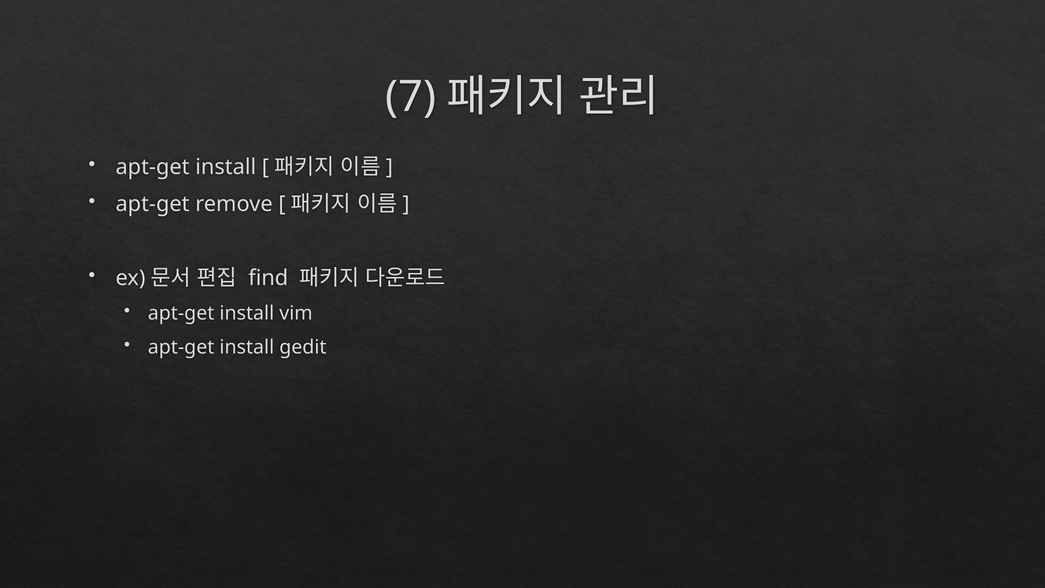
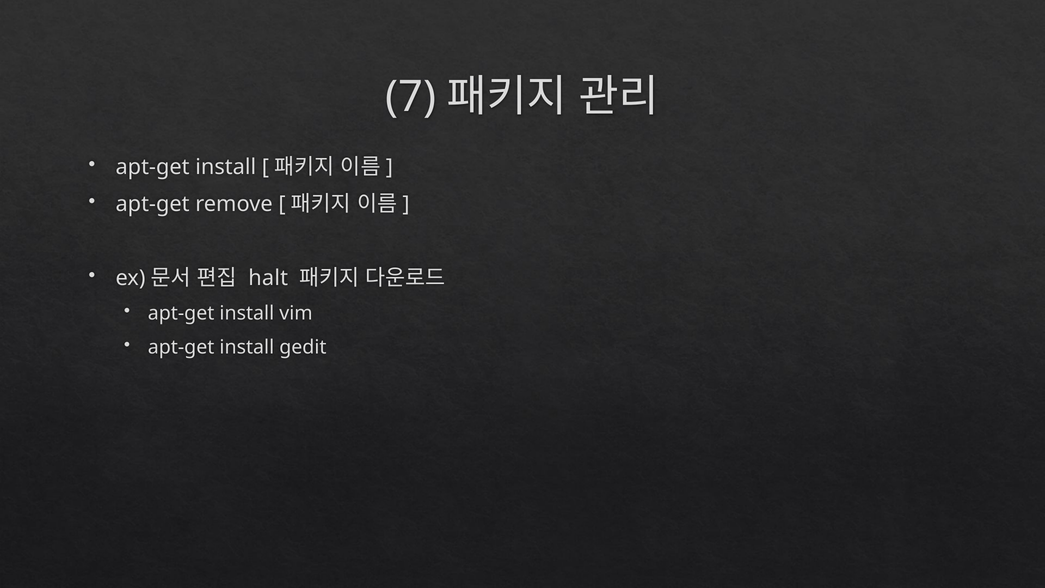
find: find -> halt
